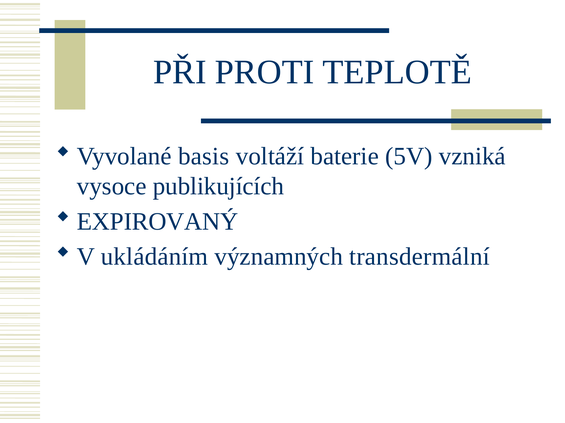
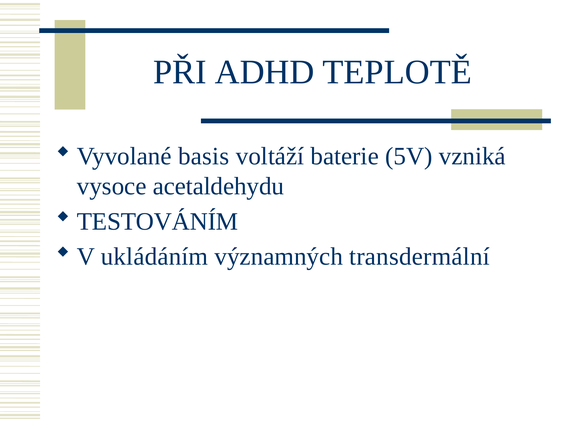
PROTI: PROTI -> ADHD
publikujících: publikujících -> acetaldehydu
EXPIROVANÝ: EXPIROVANÝ -> TESTOVÁNÍM
